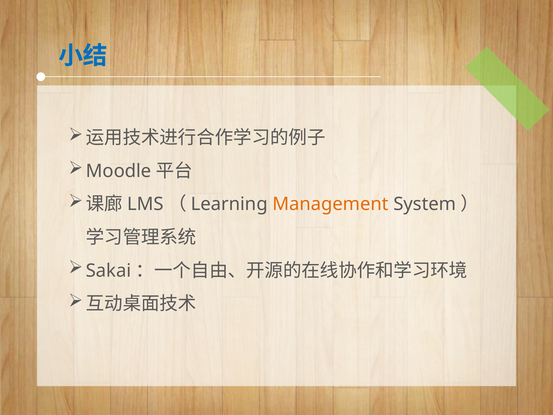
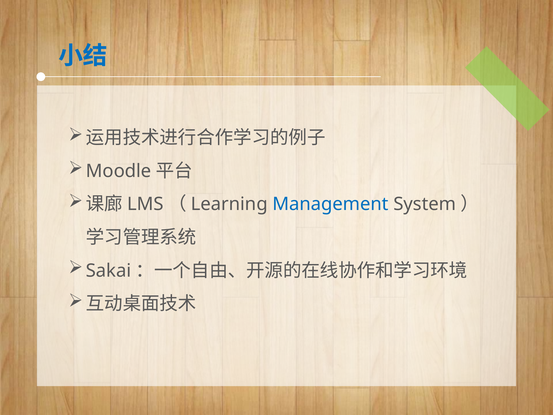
Management colour: orange -> blue
